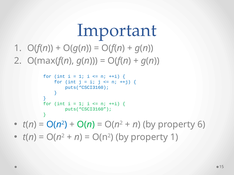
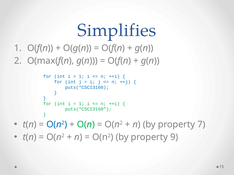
Important: Important -> Simplifies
6: 6 -> 7
property 1: 1 -> 9
